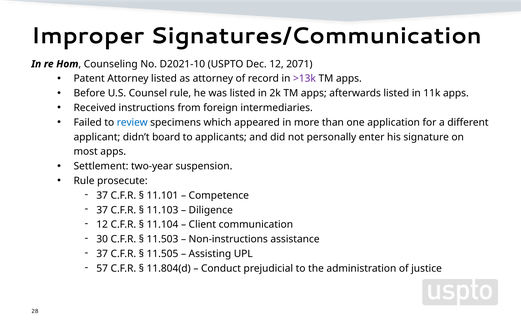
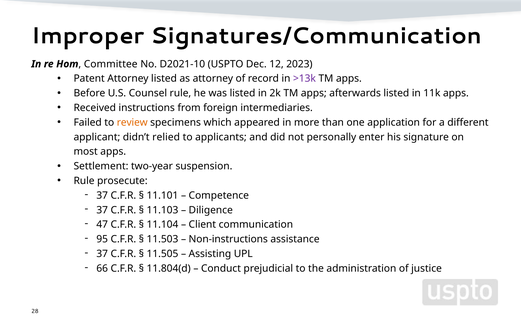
Counseling: Counseling -> Committee
2071: 2071 -> 2023
review colour: blue -> orange
board: board -> relied
12 at (102, 224): 12 -> 47
30: 30 -> 95
57: 57 -> 66
